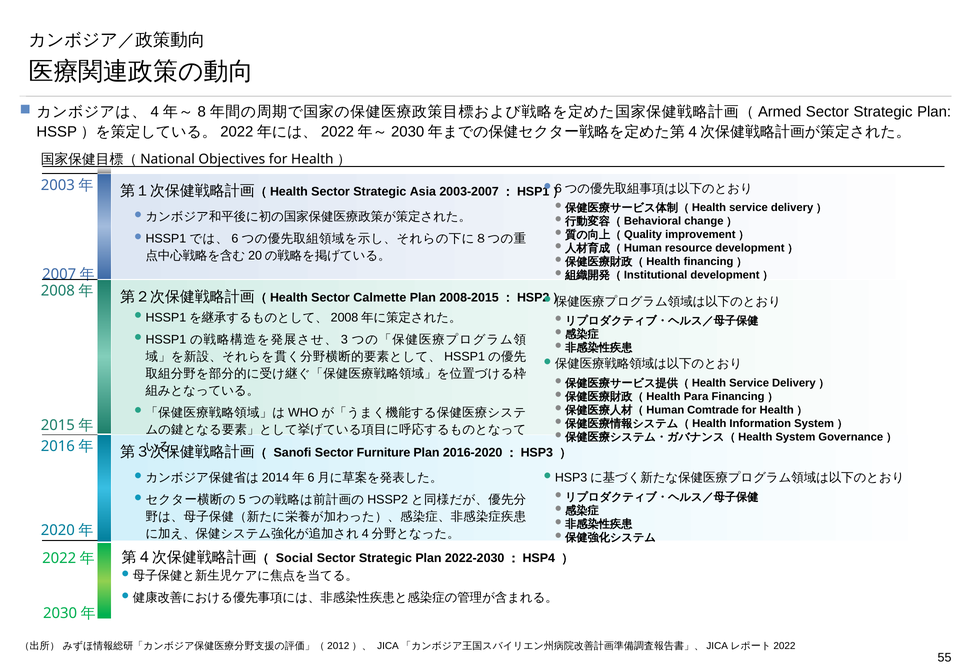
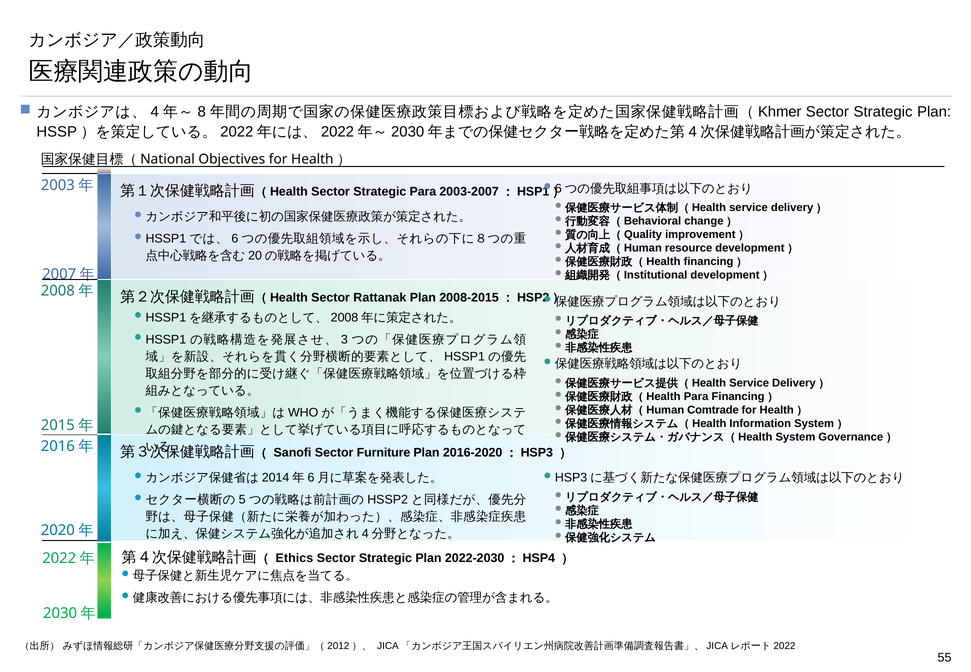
Armed: Armed -> Khmer
Strategic Asia: Asia -> Para
Calmette: Calmette -> Rattanak
Social: Social -> Ethics
